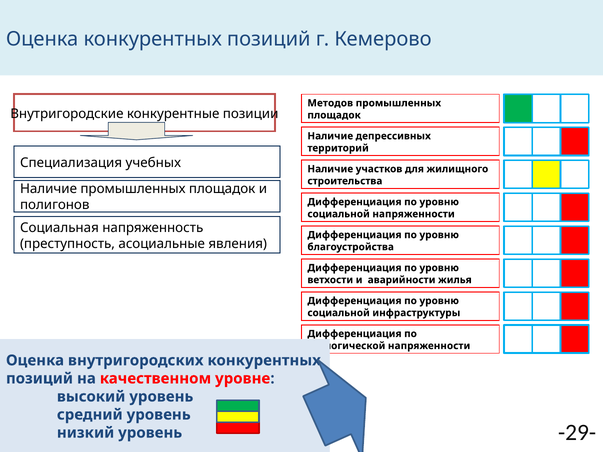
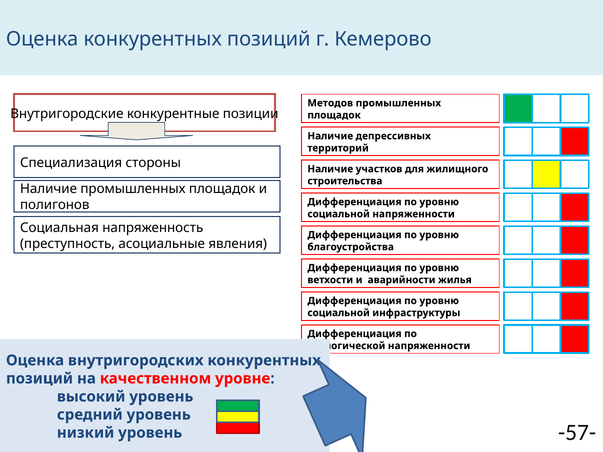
учебных: учебных -> стороны
-29-: -29- -> -57-
